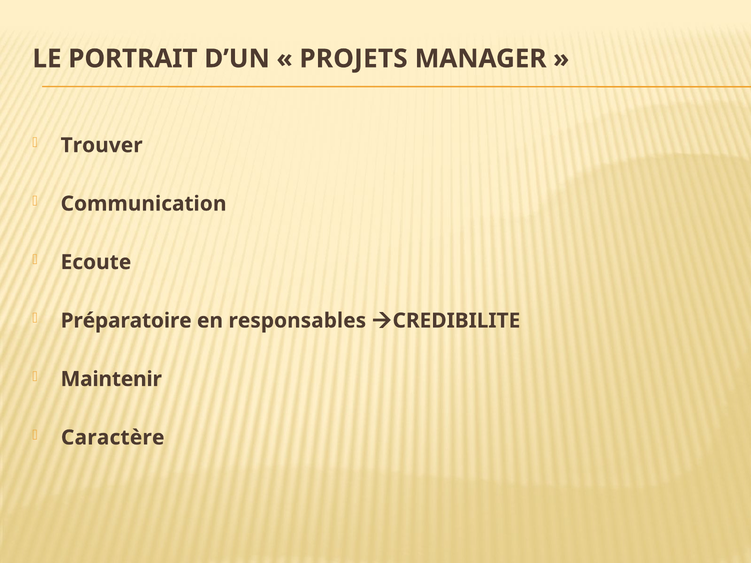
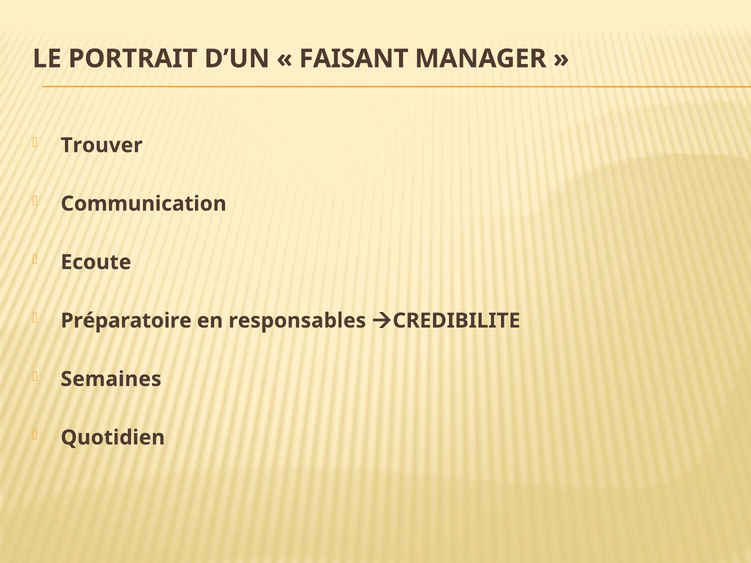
PROJETS: PROJETS -> FAISANT
Maintenir: Maintenir -> Semaines
Caractère: Caractère -> Quotidien
